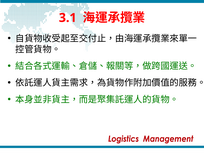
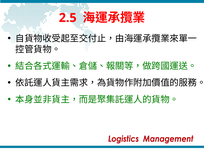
3.1: 3.1 -> 2.5
